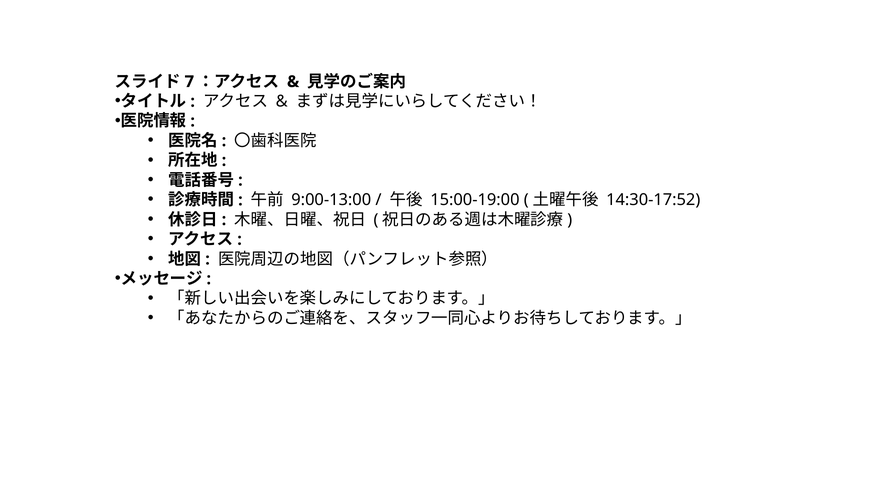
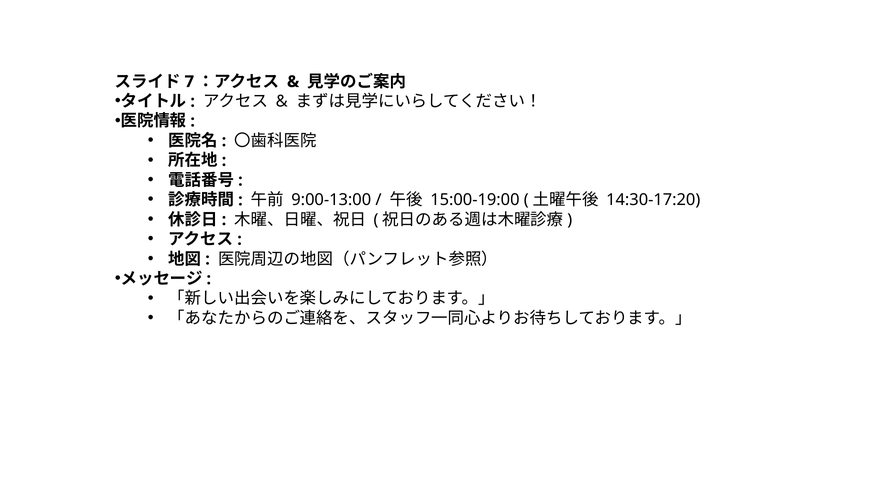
14:30-17:52: 14:30-17:52 -> 14:30-17:20
